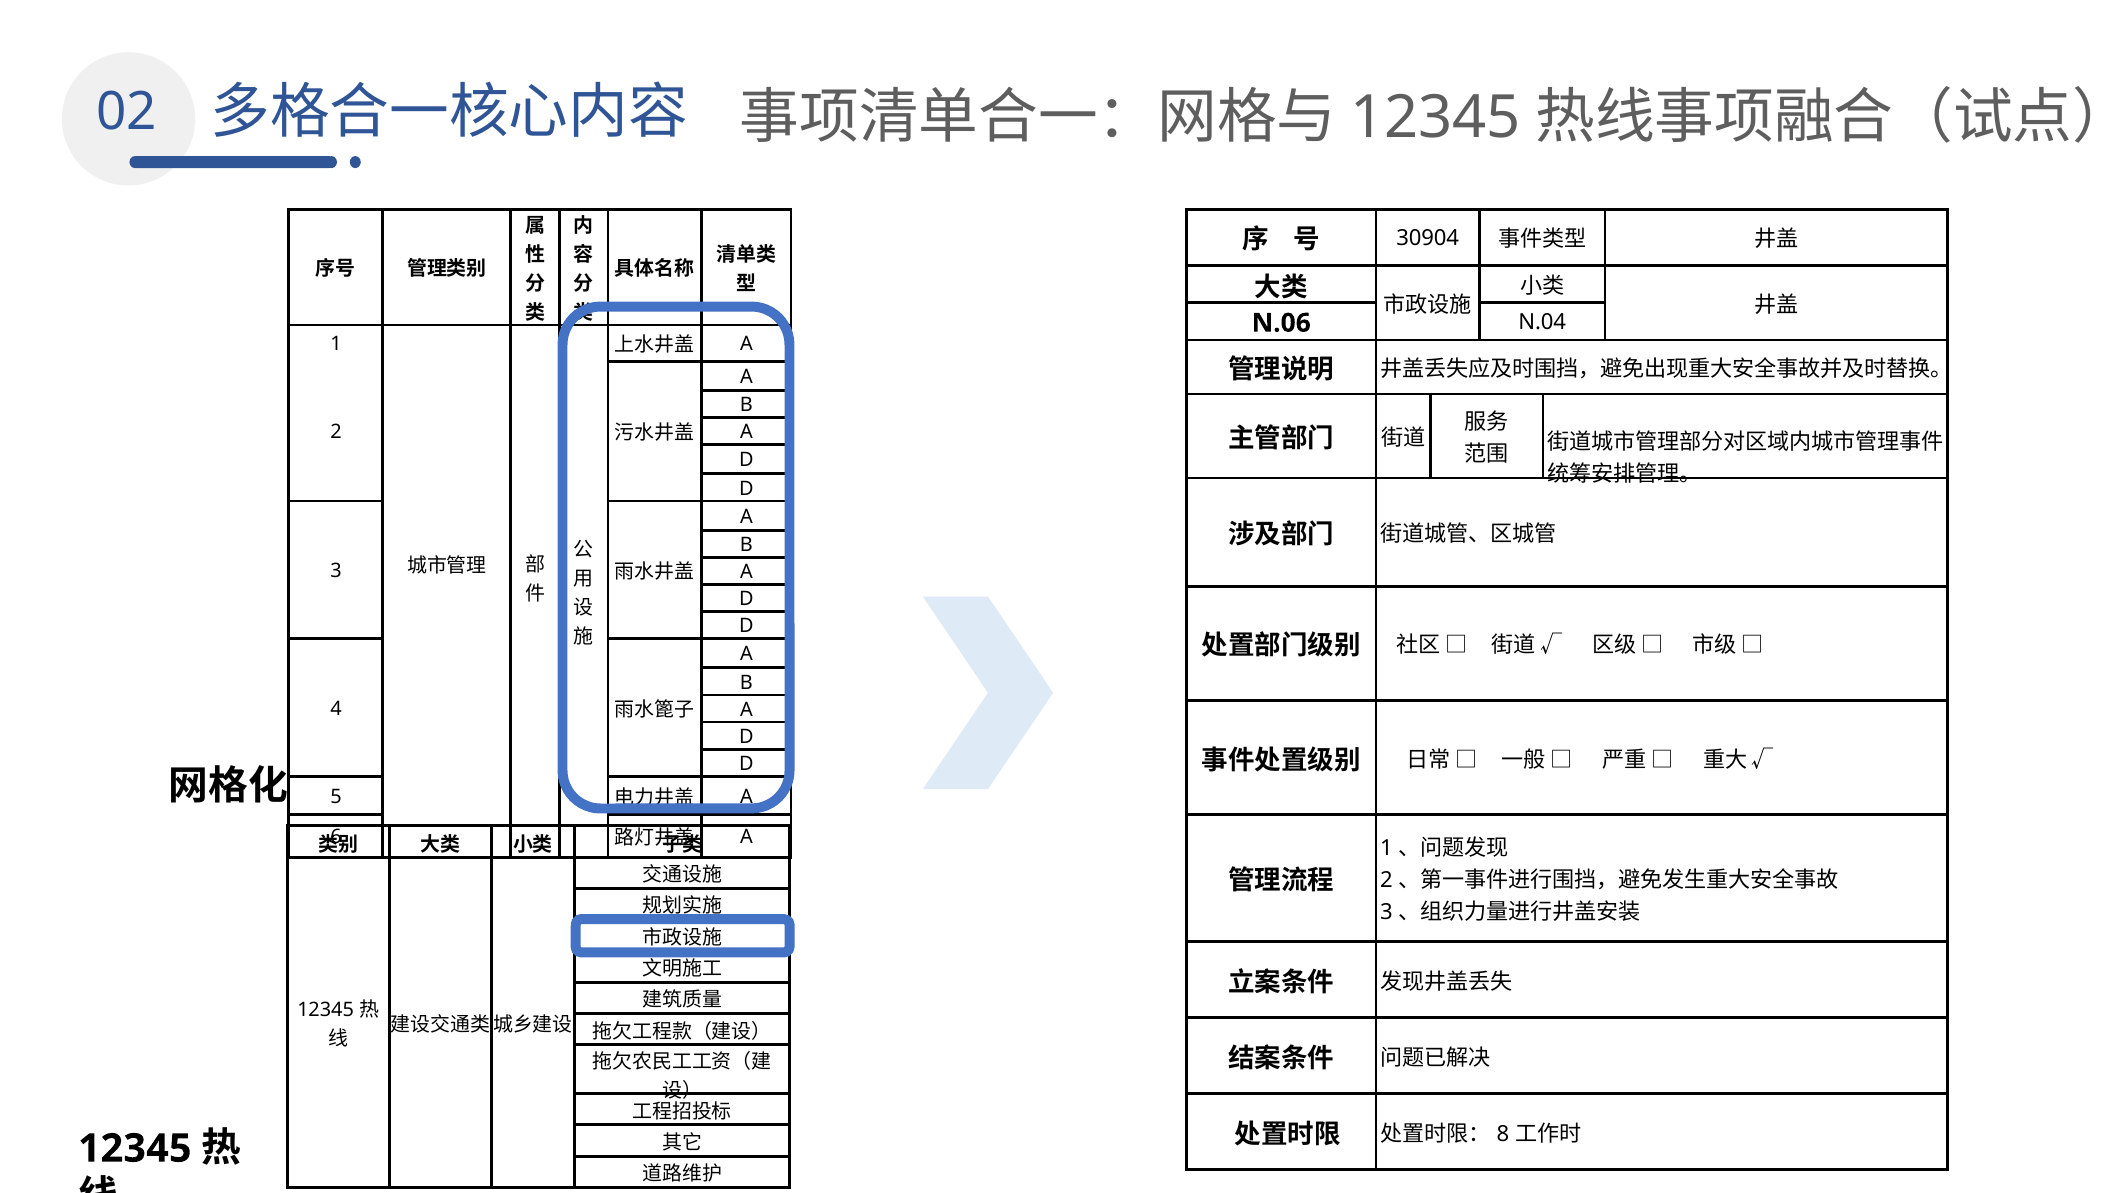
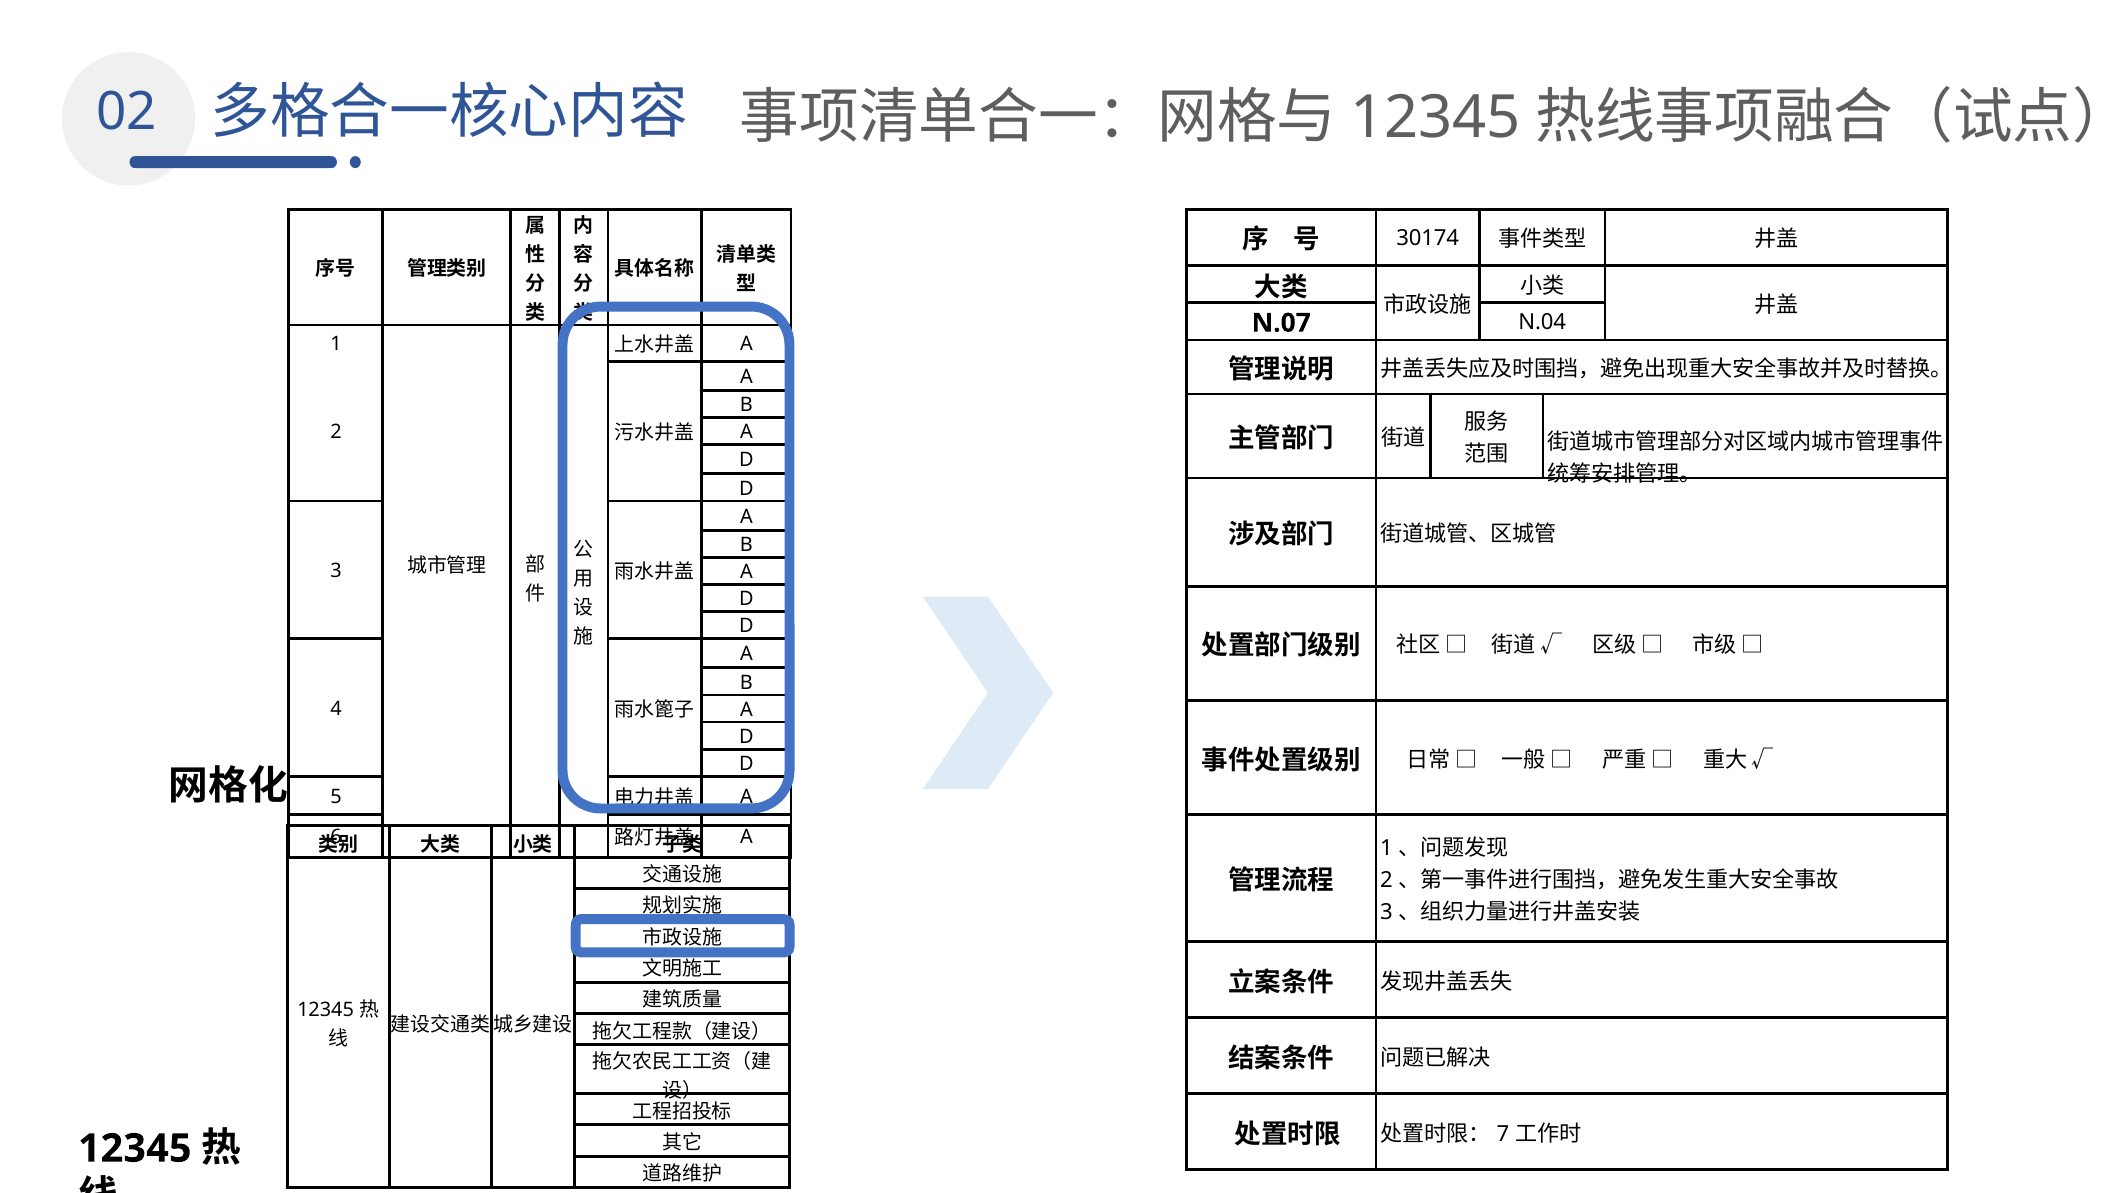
30904: 30904 -> 30174
N.06: N.06 -> N.07
8: 8 -> 7
